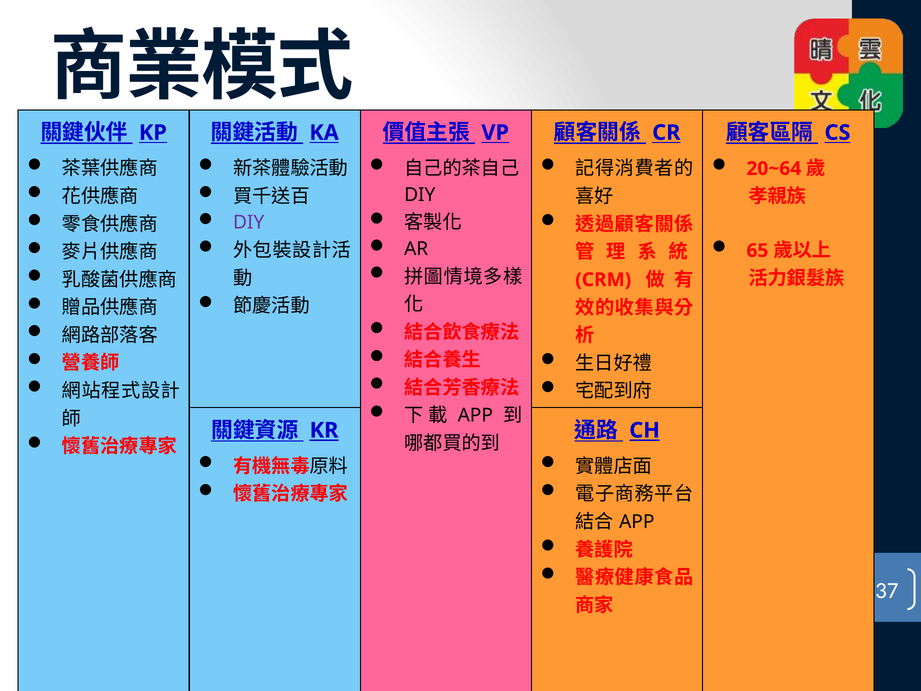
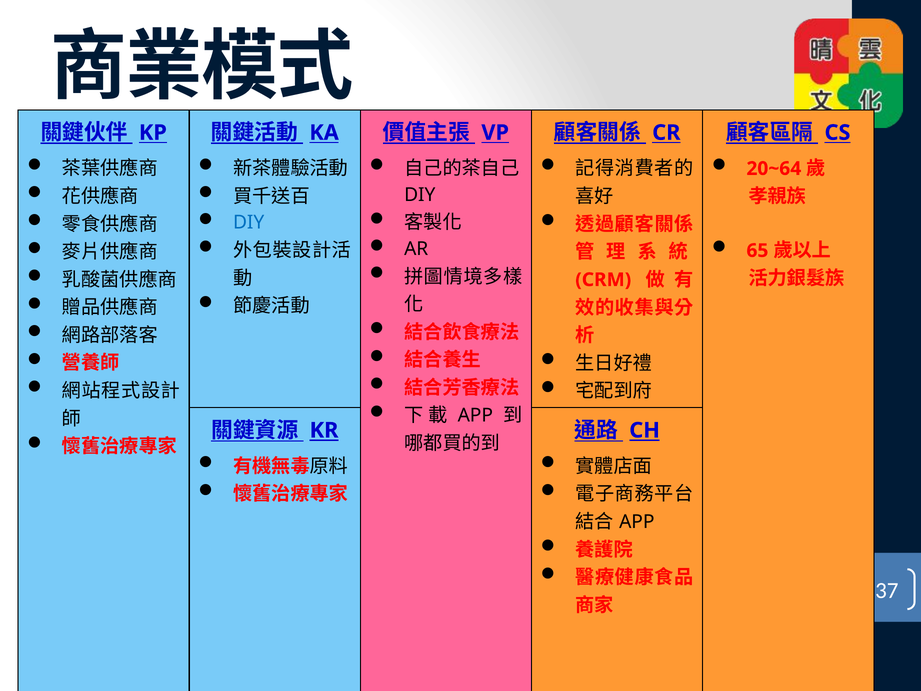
DIY at (249, 222) colour: purple -> blue
